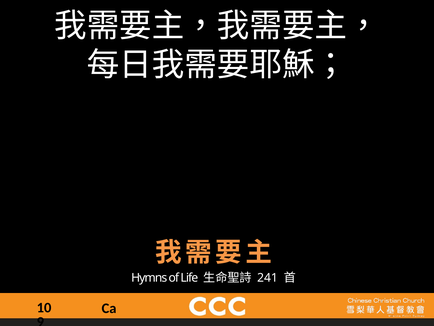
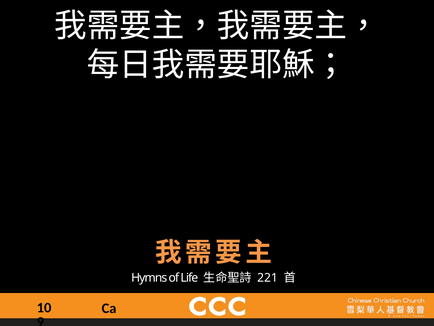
241: 241 -> 221
